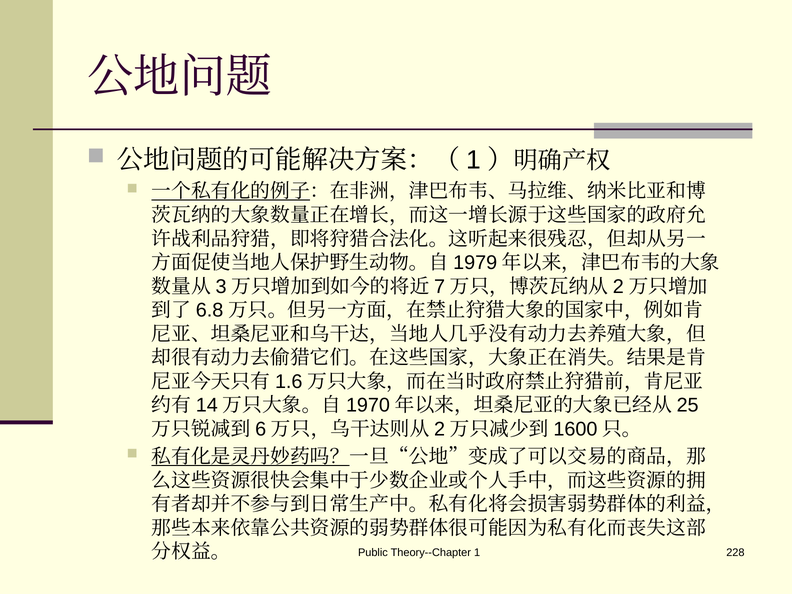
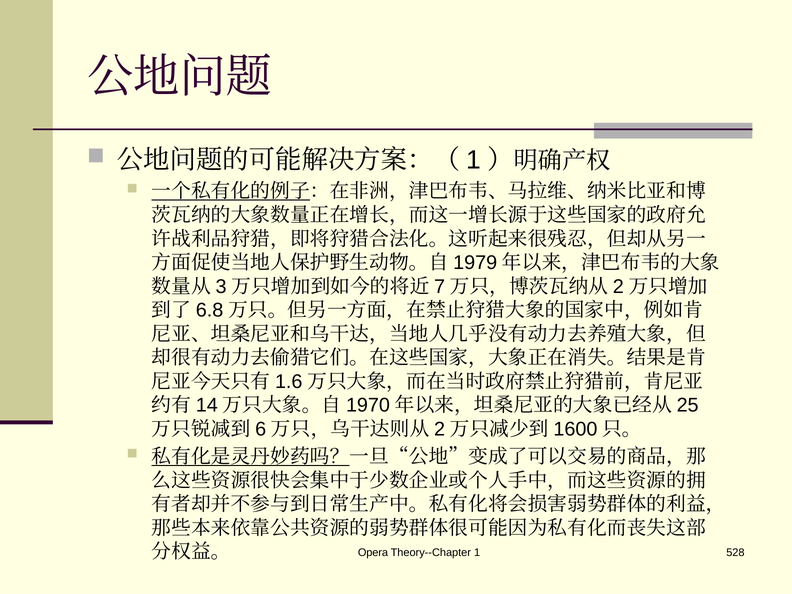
Public: Public -> Opera
228: 228 -> 528
